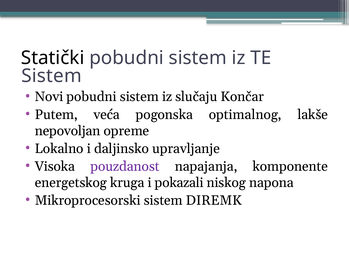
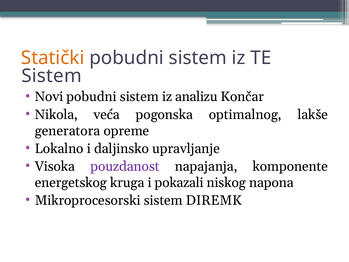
Statički colour: black -> orange
slučaju: slučaju -> analizu
Putem: Putem -> Nikola
nepovoljan: nepovoljan -> generatora
